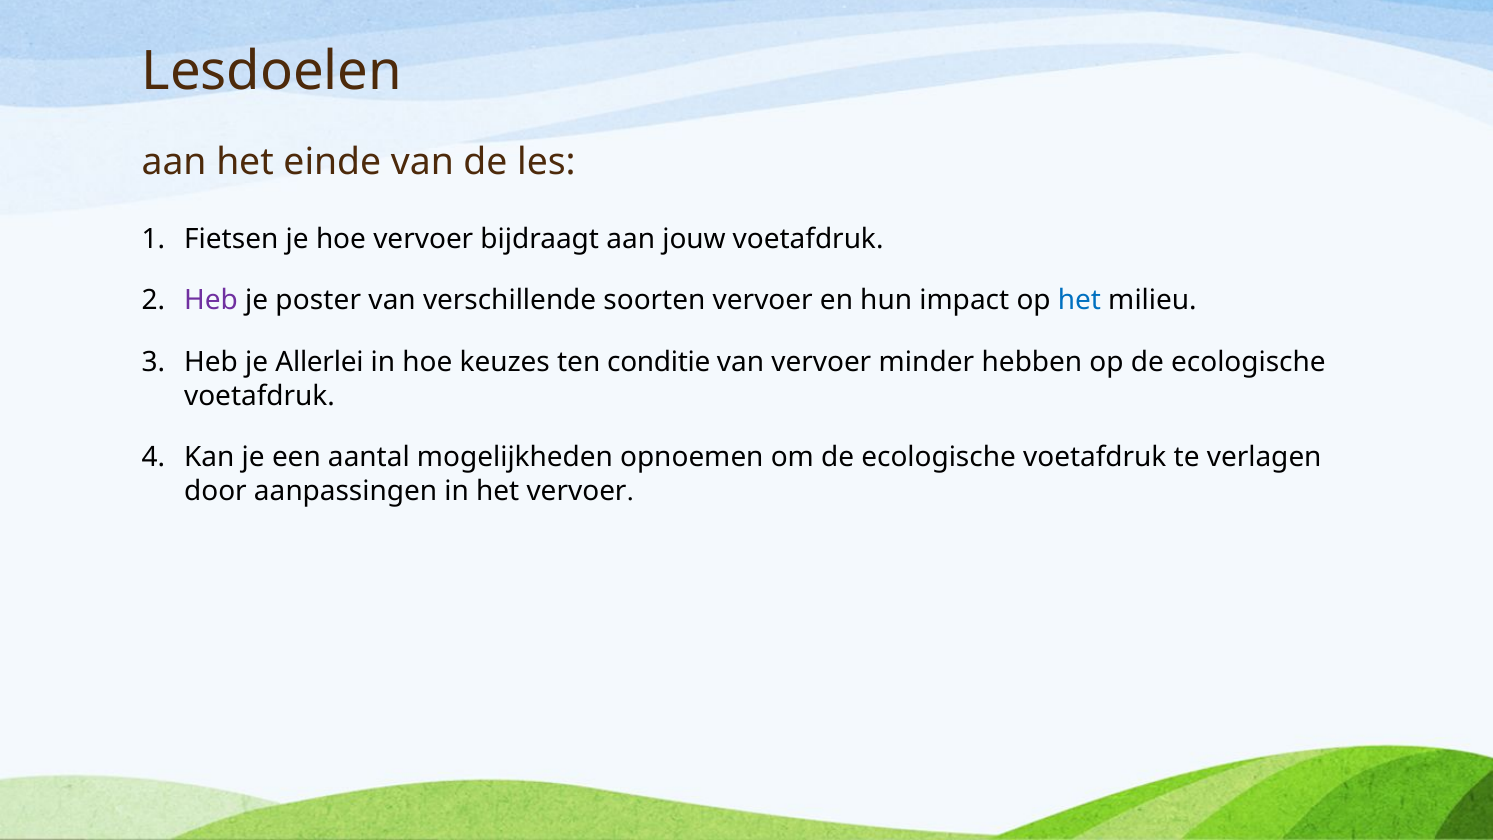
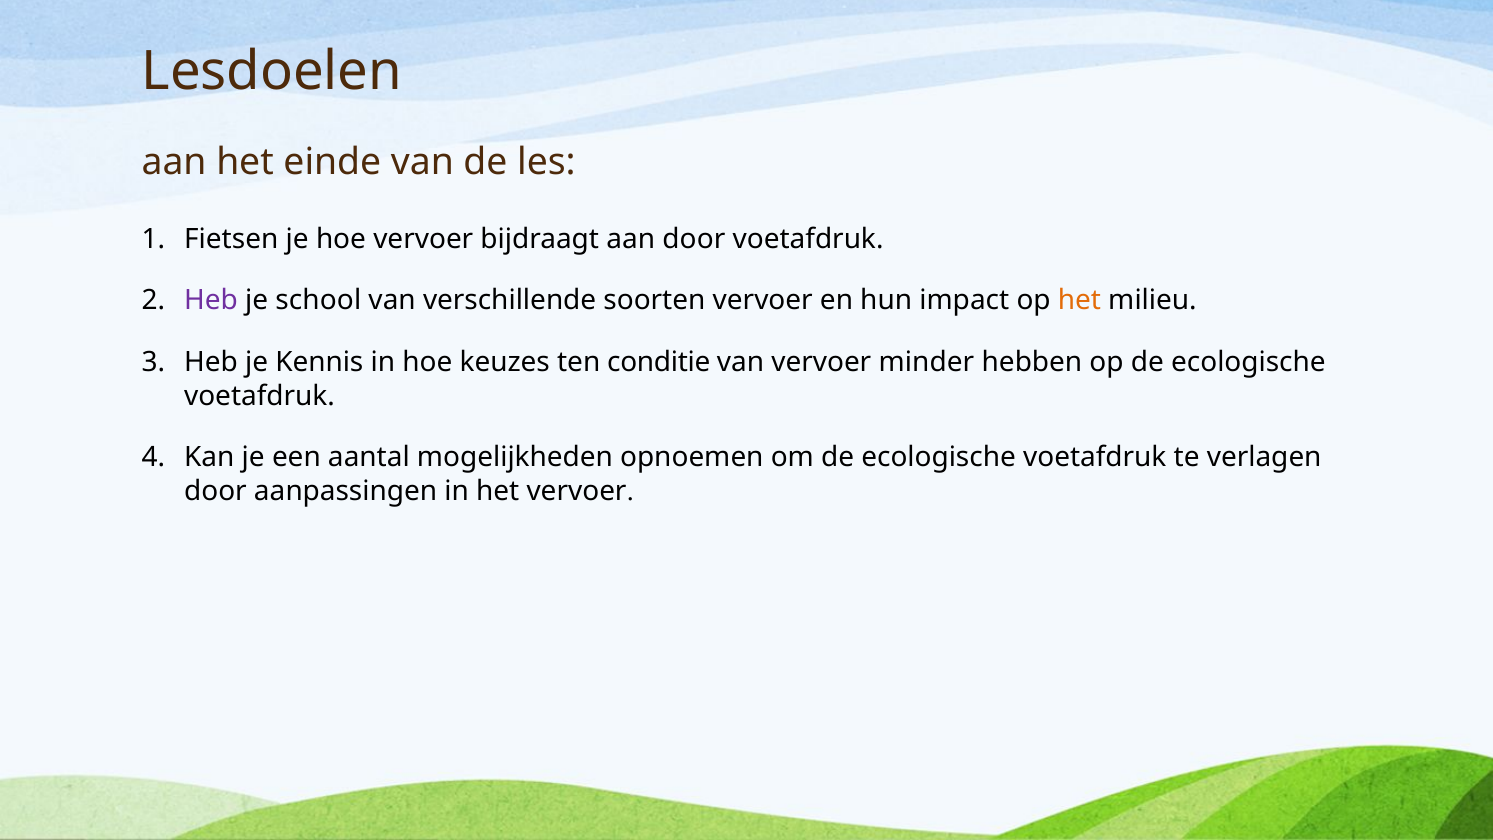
aan jouw: jouw -> door
poster: poster -> school
het at (1079, 301) colour: blue -> orange
Allerlei: Allerlei -> Kennis
